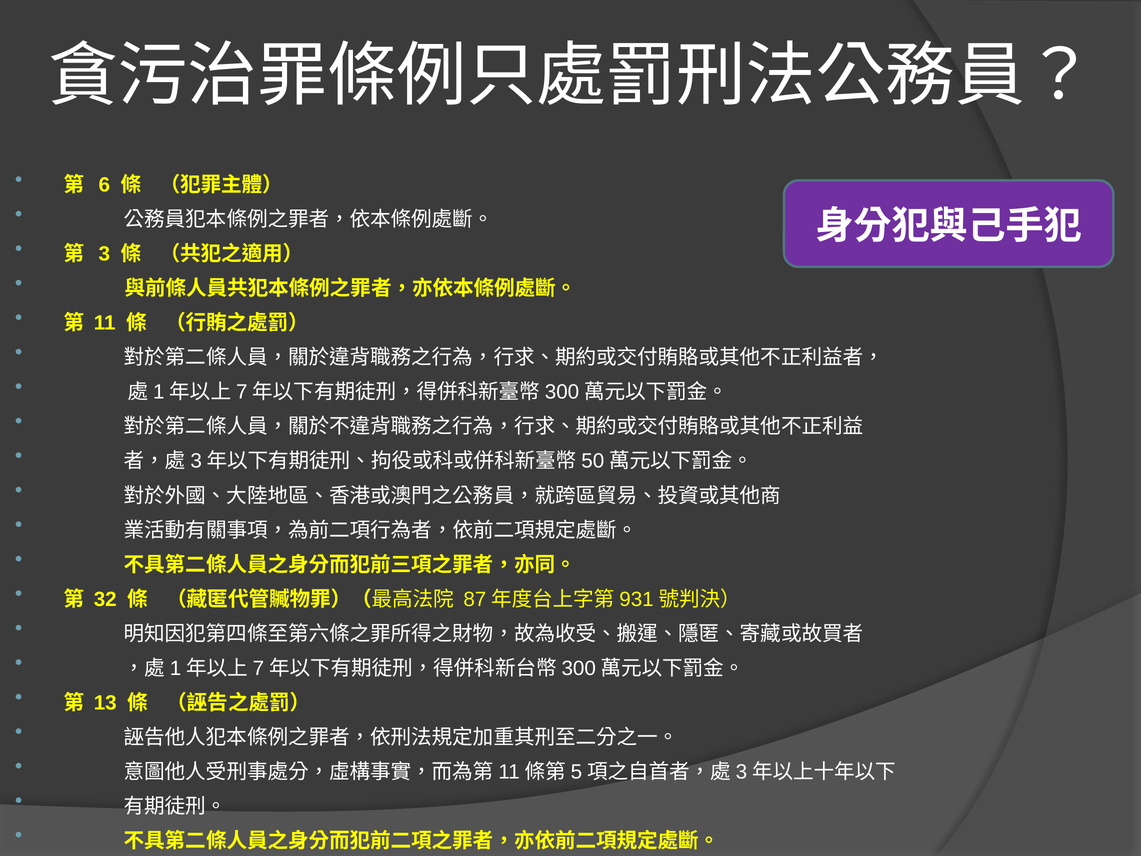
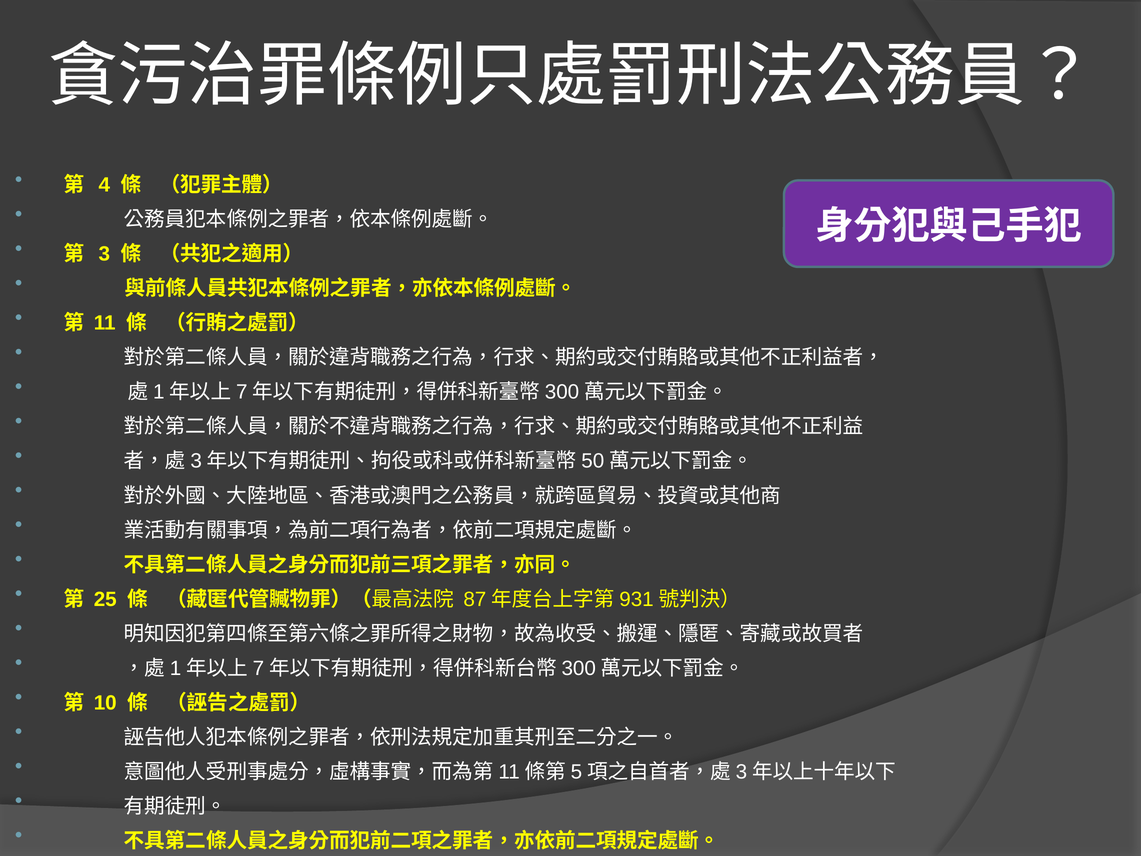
6: 6 -> 4
32: 32 -> 25
13: 13 -> 10
